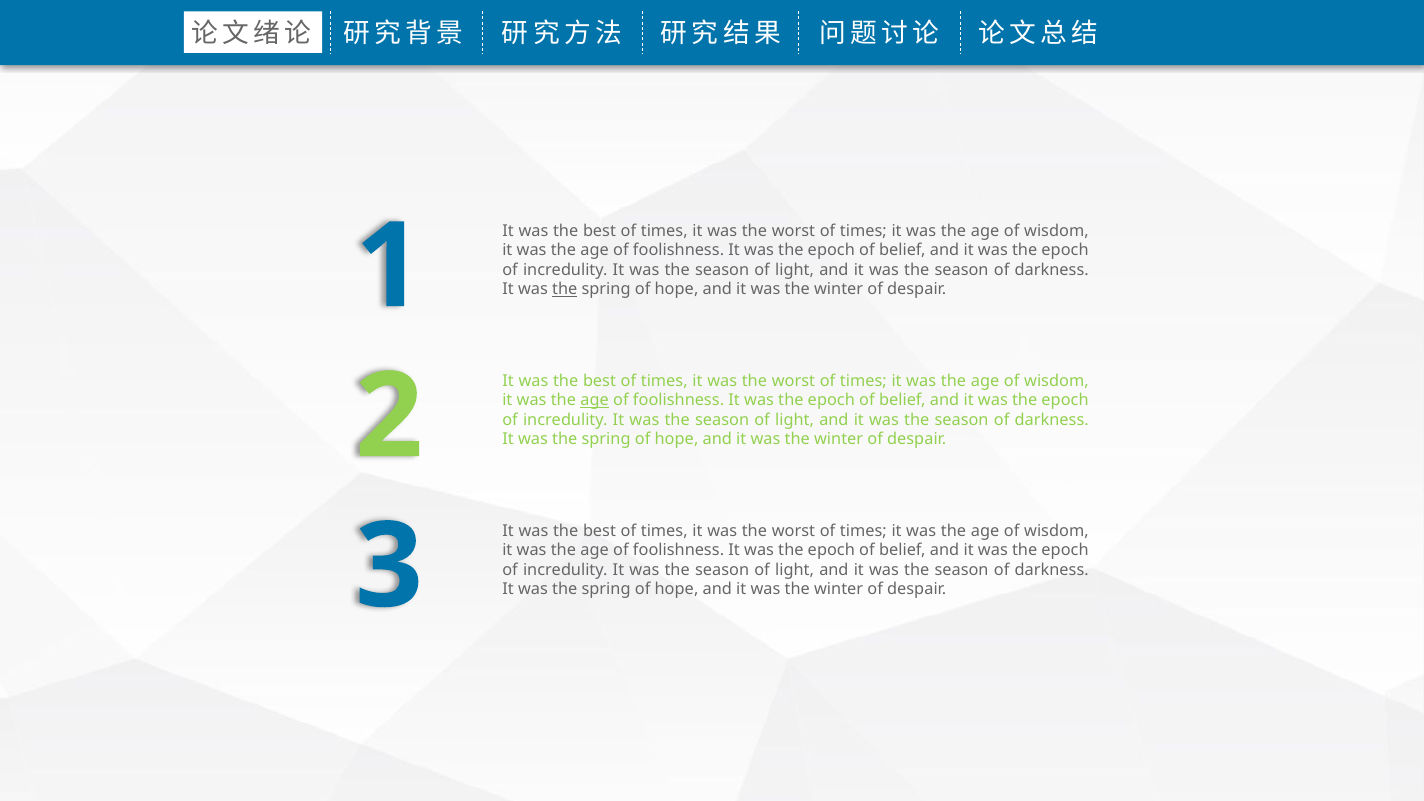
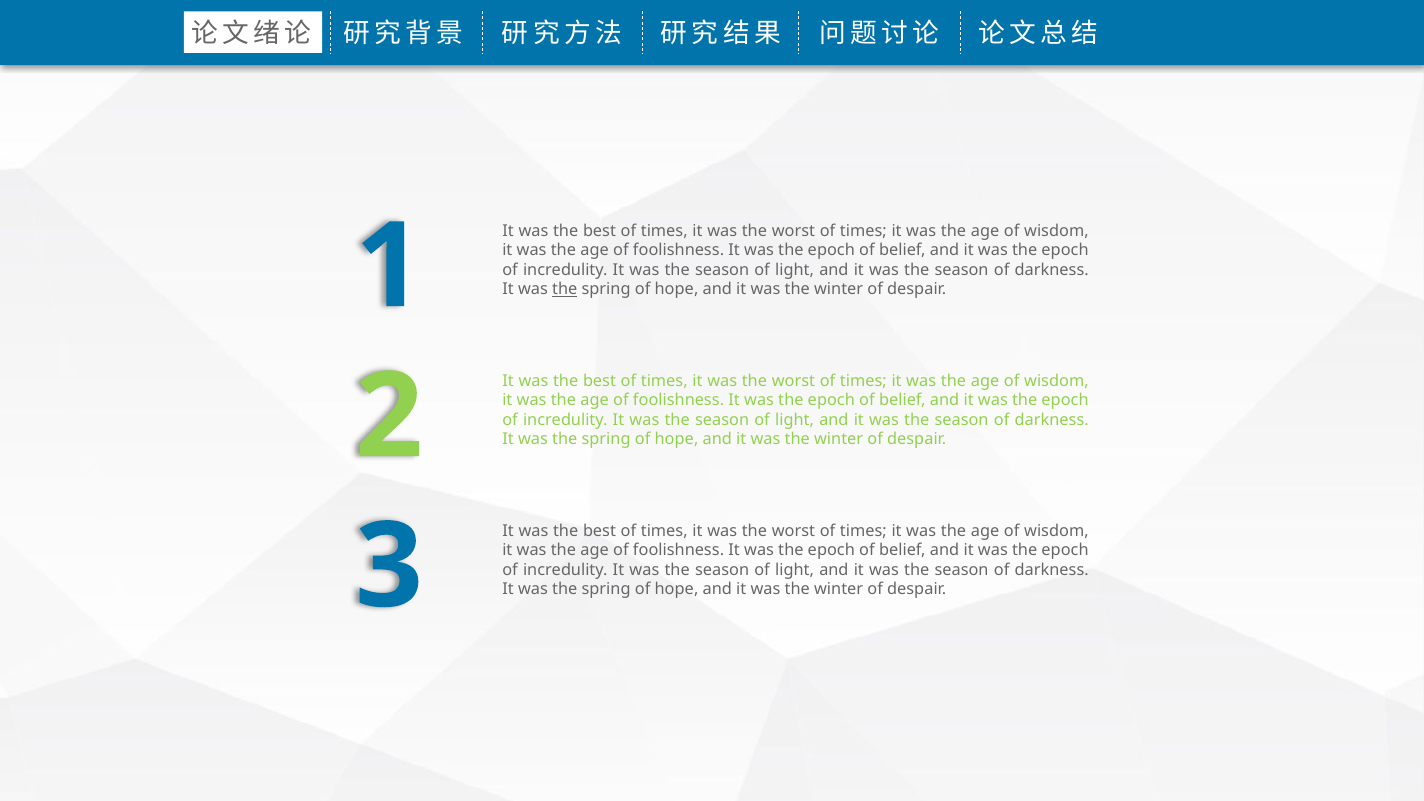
age at (595, 400) underline: present -> none
